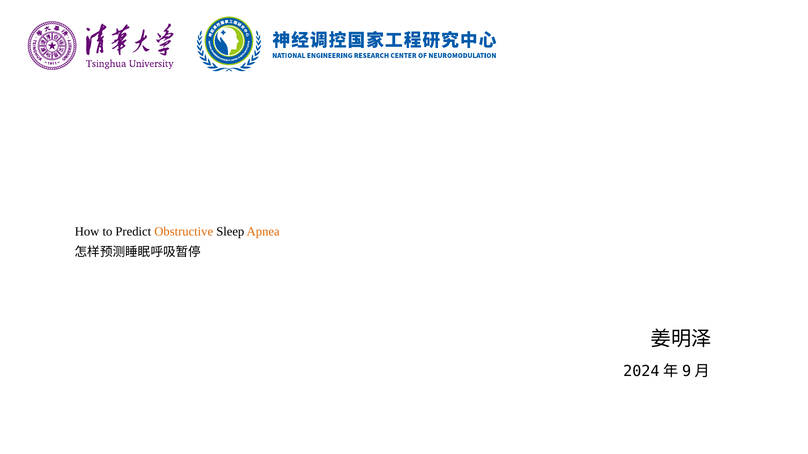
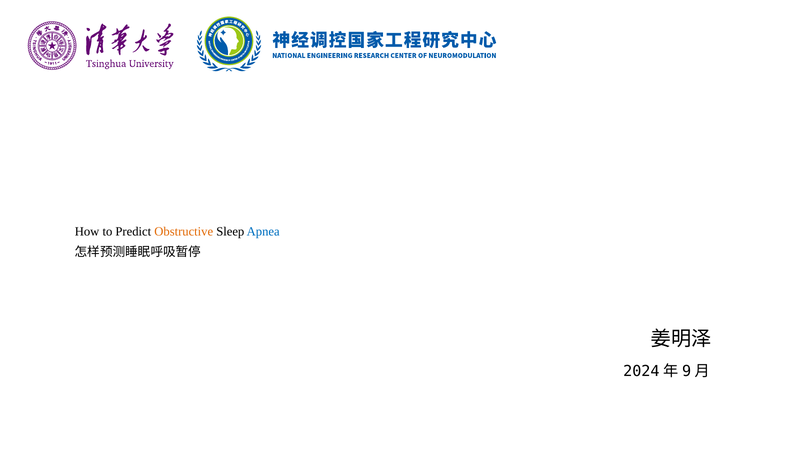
Apnea colour: orange -> blue
